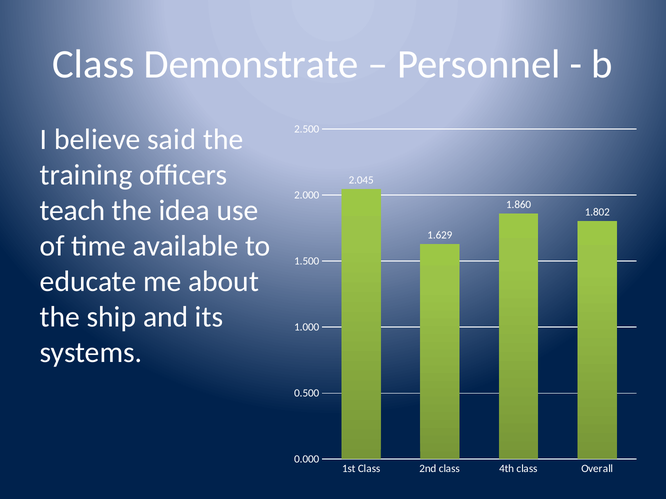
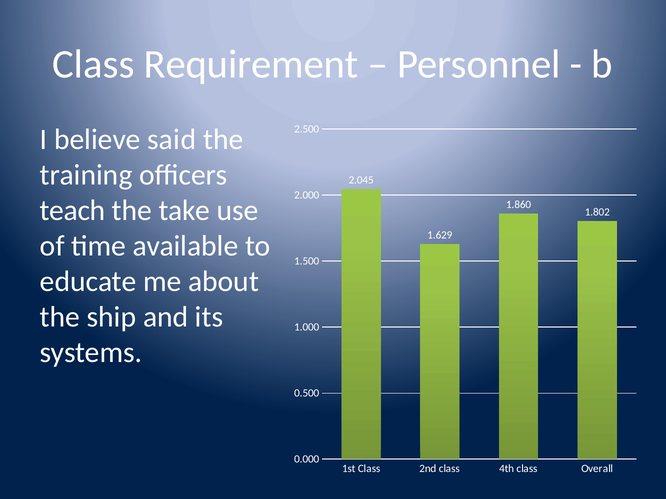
Demonstrate: Demonstrate -> Requirement
idea: idea -> take
